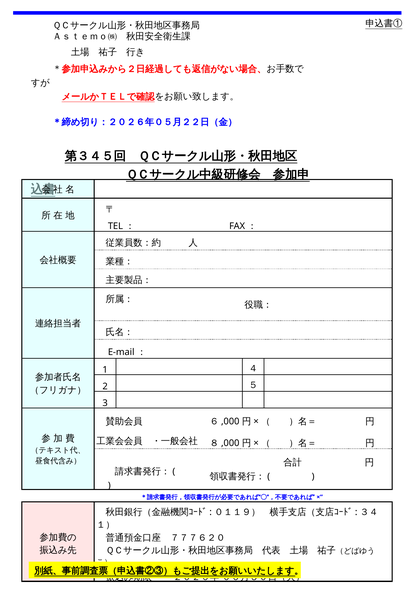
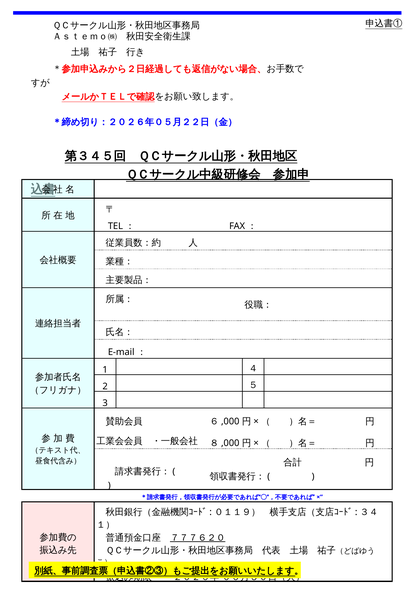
７７７６２０ underline: none -> present
